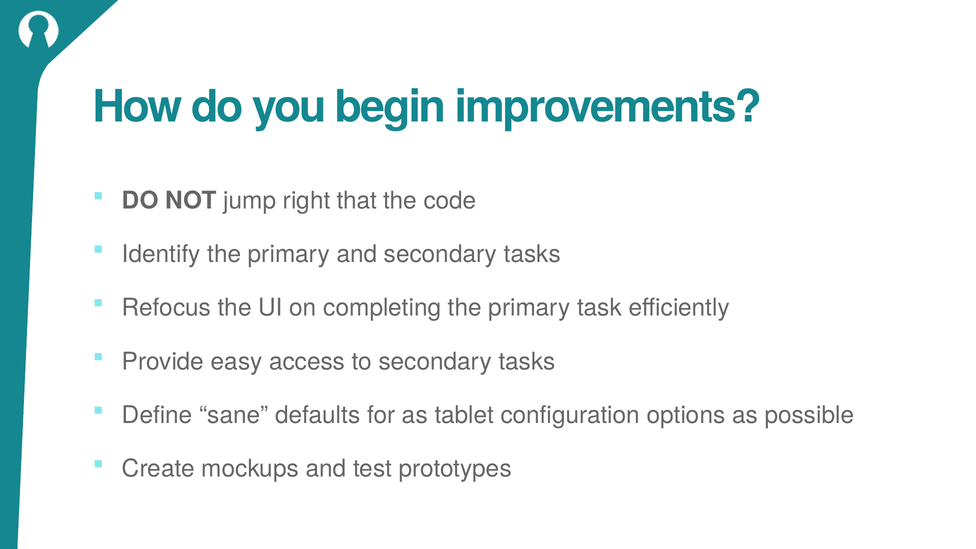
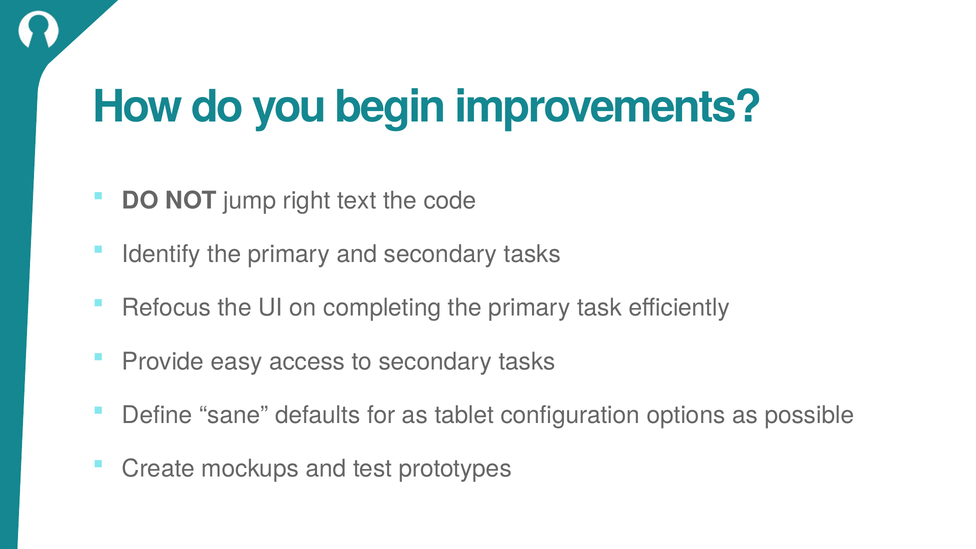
that: that -> text
